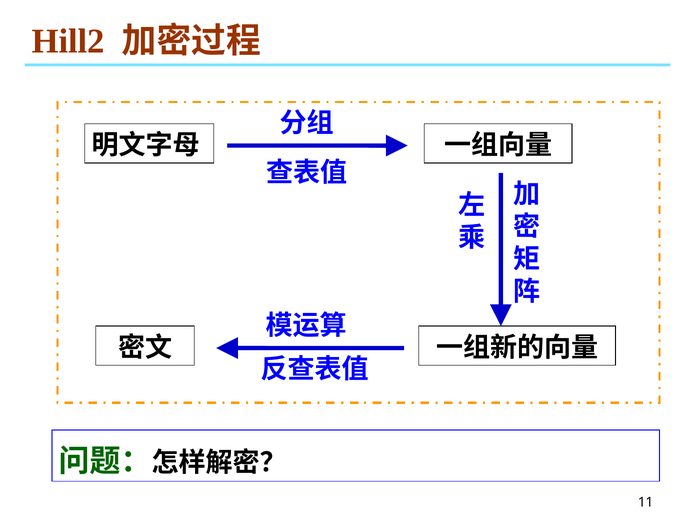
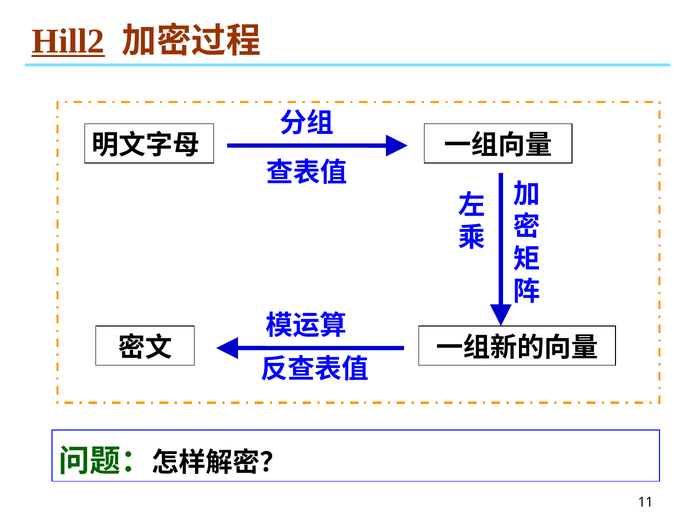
Hill2 underline: none -> present
